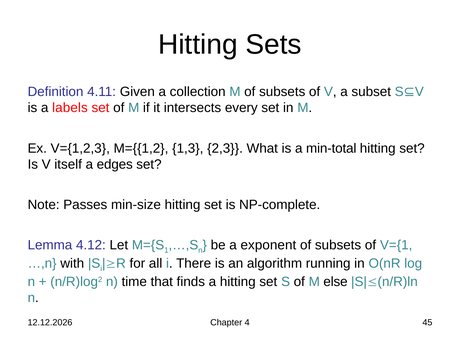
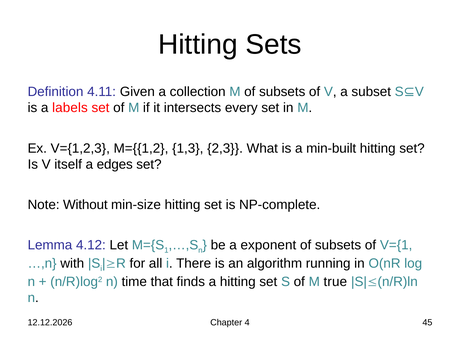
min-total: min-total -> min-built
Passes: Passes -> Without
else: else -> true
